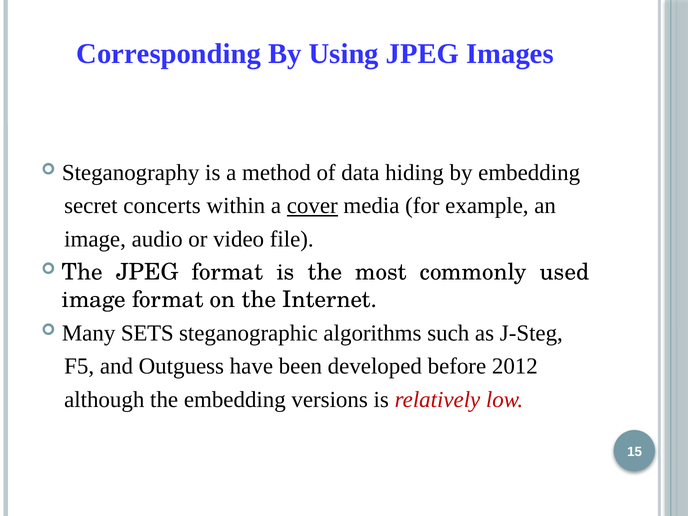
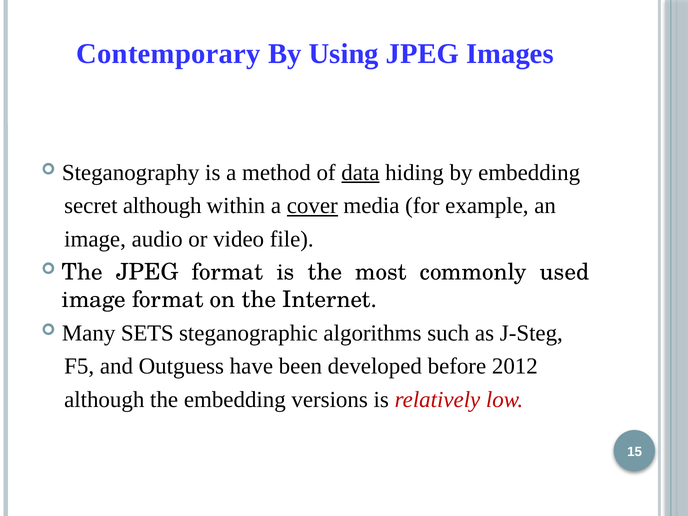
Corresponding: Corresponding -> Contemporary
data underline: none -> present
secret concerts: concerts -> although
